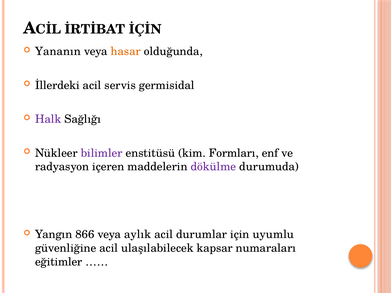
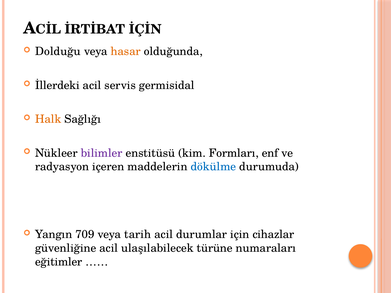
Yananın: Yananın -> Dolduğu
Halk colour: purple -> orange
dökülme colour: purple -> blue
866: 866 -> 709
aylık: aylık -> tarih
uyumlu: uyumlu -> cihazlar
kapsar: kapsar -> türüne
